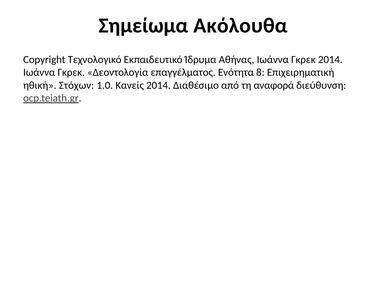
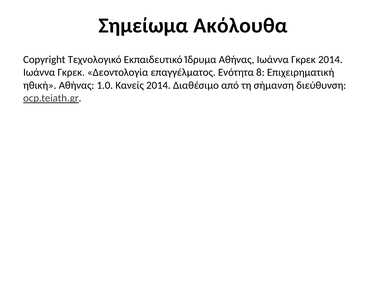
ηθική Στόχων: Στόχων -> Αθήνας
αναφορά: αναφορά -> σήμανση
